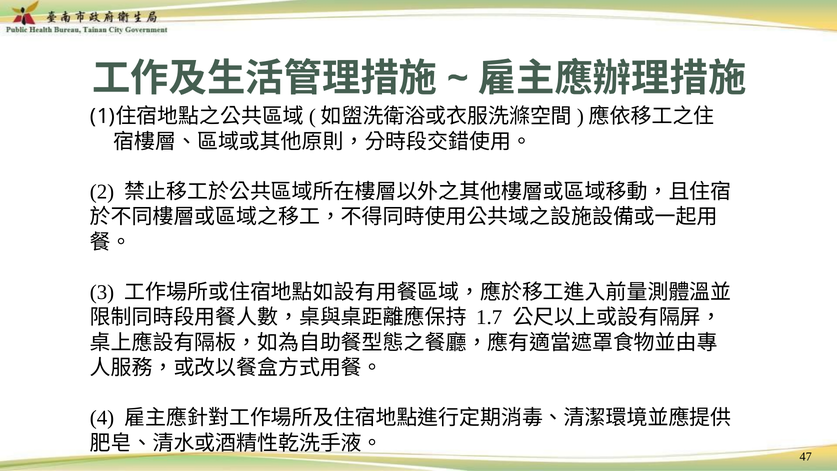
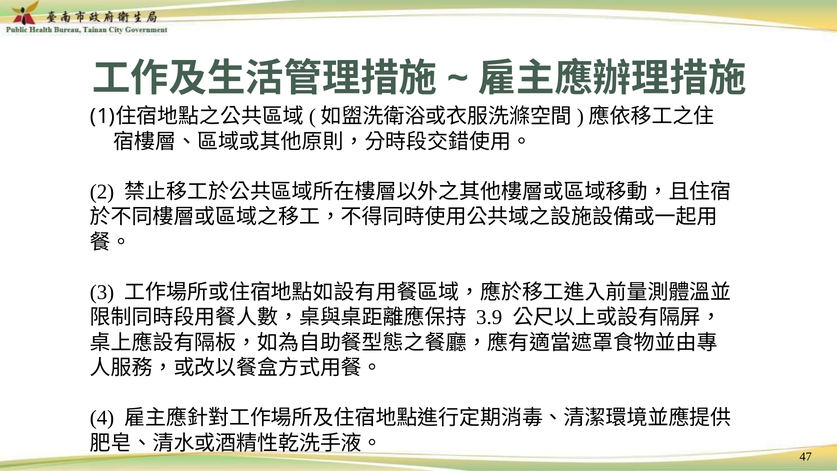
1.7: 1.7 -> 3.9
